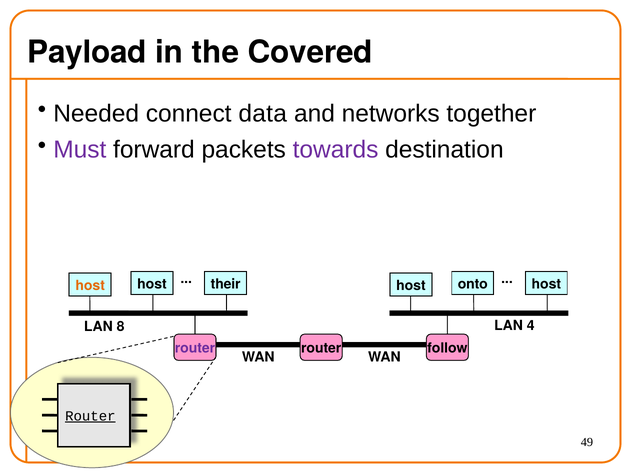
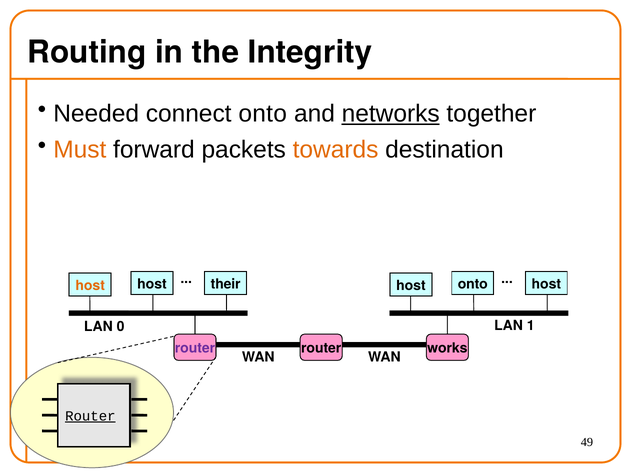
Payload: Payload -> Routing
Covered: Covered -> Integrity
connect data: data -> onto
networks underline: none -> present
Must colour: purple -> orange
towards colour: purple -> orange
4: 4 -> 1
8: 8 -> 0
follow: follow -> works
